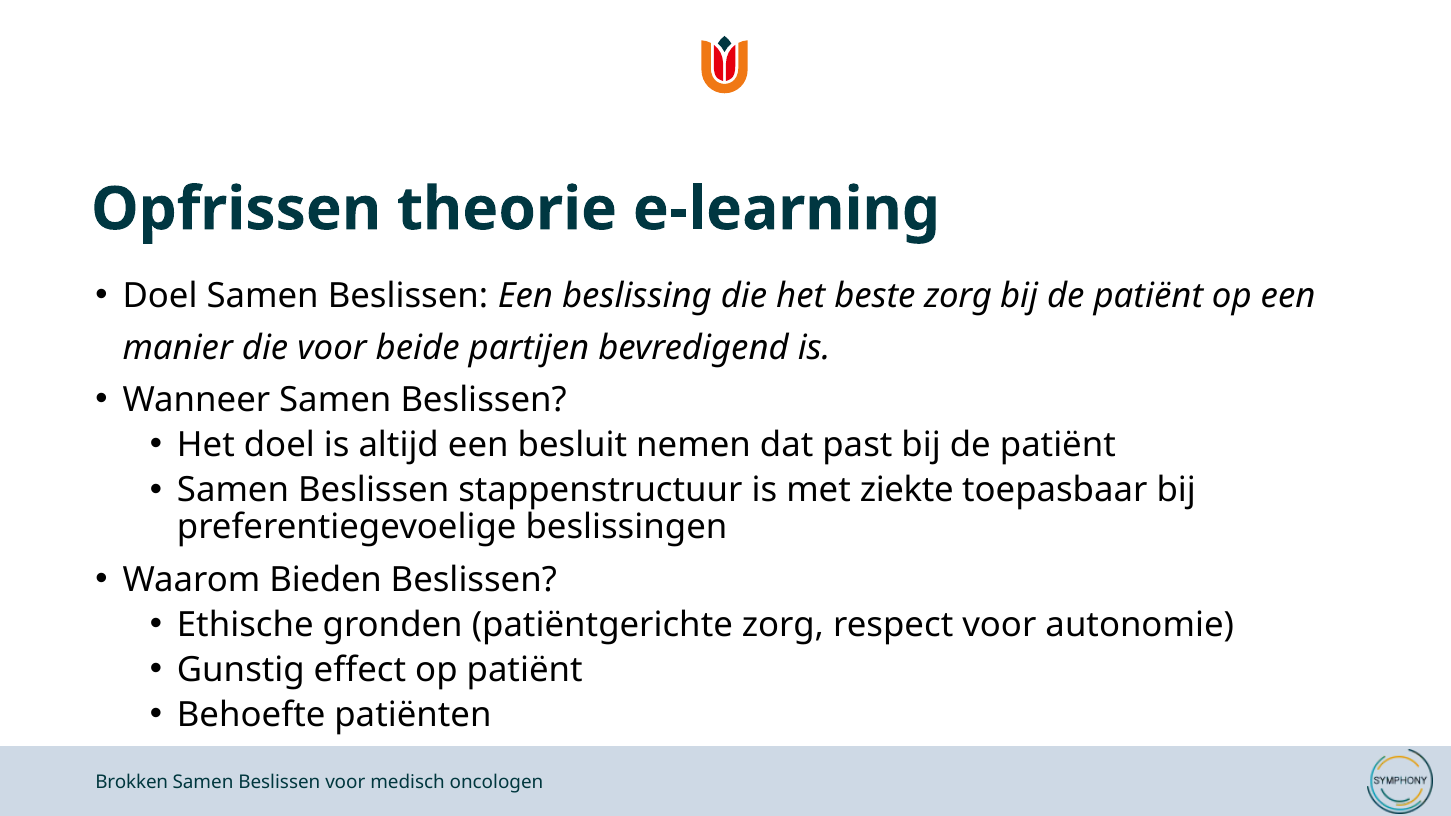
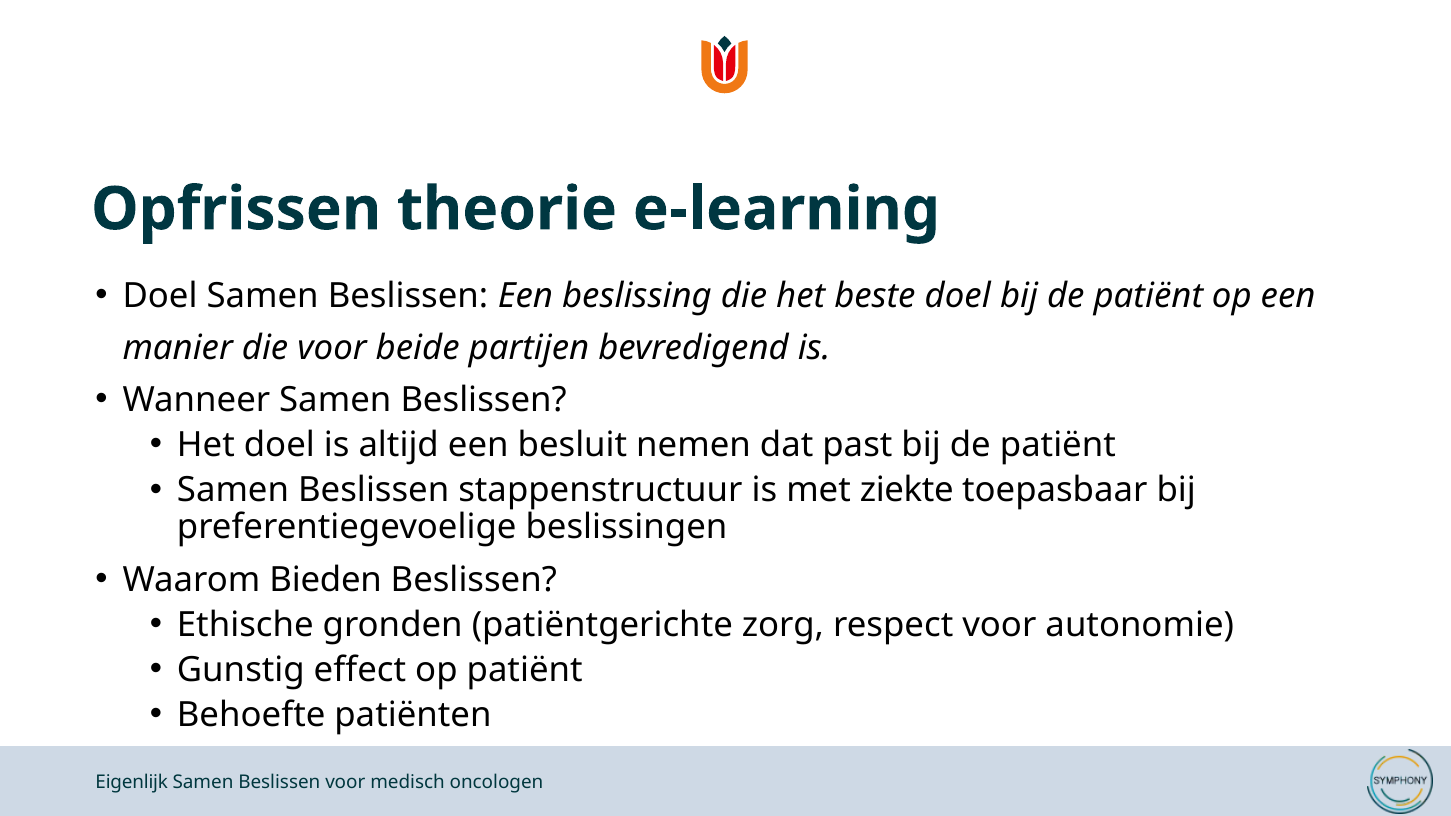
beste zorg: zorg -> doel
Brokken: Brokken -> Eigenlijk
